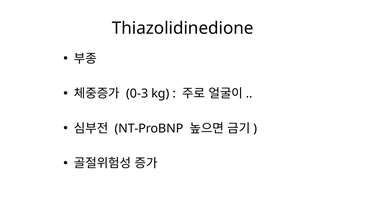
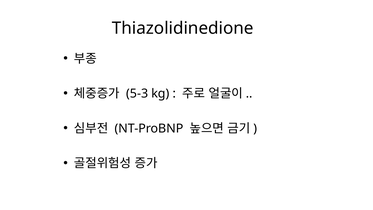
0-3: 0-3 -> 5-3
